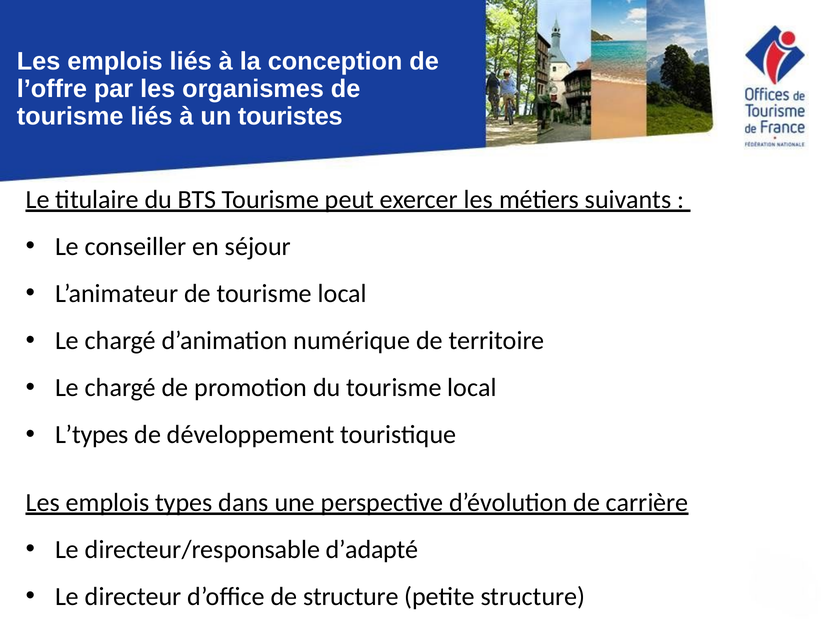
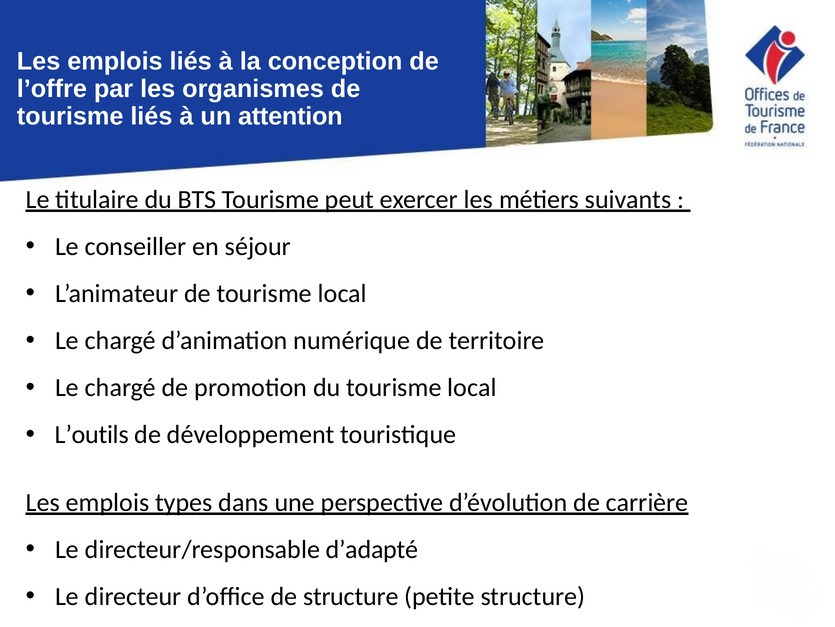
touristes: touristes -> attention
L’types: L’types -> L’outils
